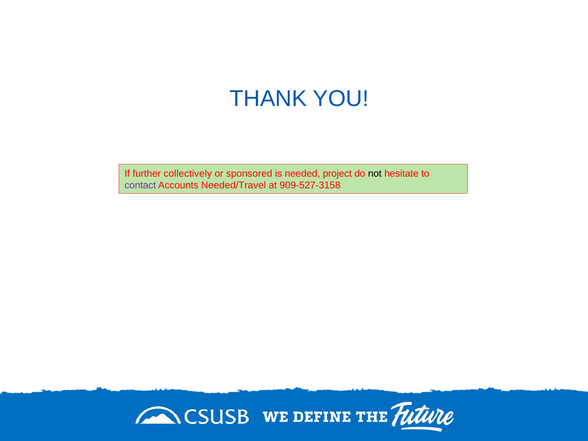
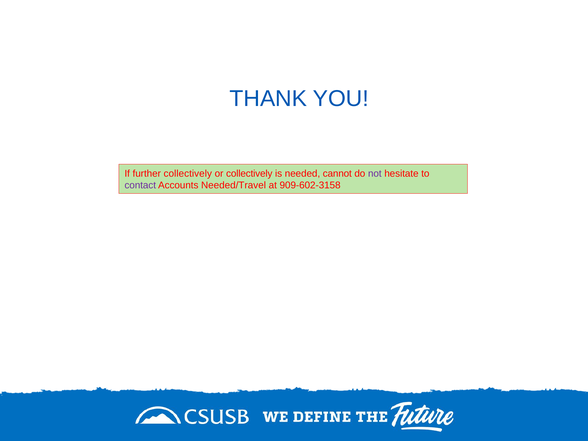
or sponsored: sponsored -> collectively
project: project -> cannot
not colour: black -> purple
909-527-3158: 909-527-3158 -> 909-602-3158
